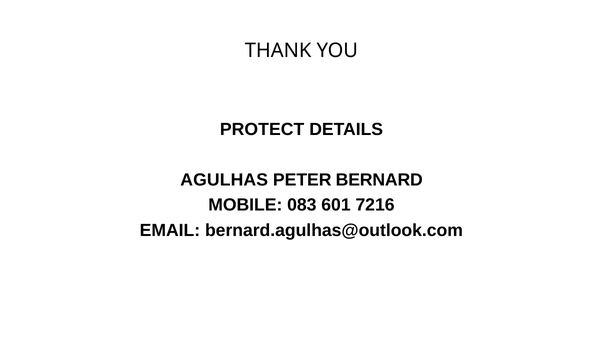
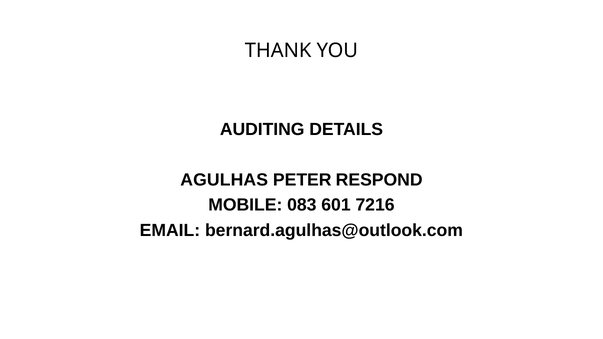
PROTECT: PROTECT -> AUDITING
BERNARD: BERNARD -> RESPOND
